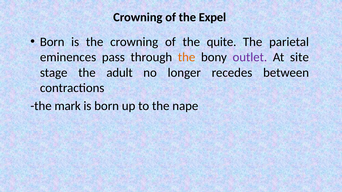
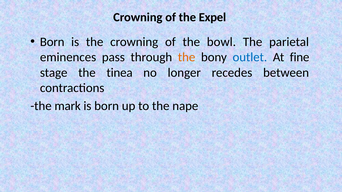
quite: quite -> bowl
outlet colour: purple -> blue
site: site -> fine
adult: adult -> tinea
